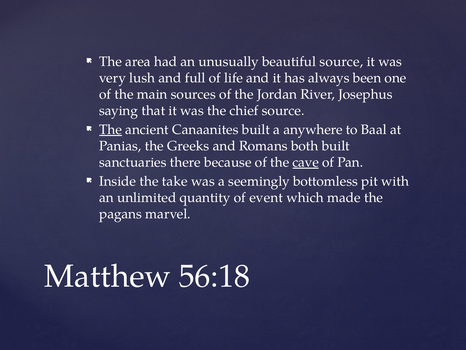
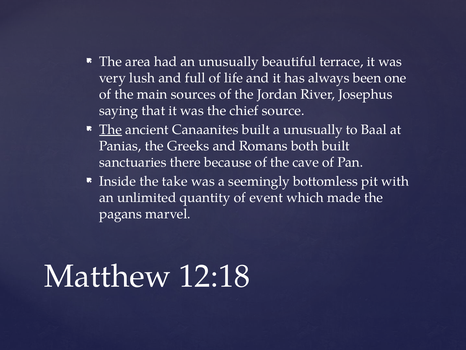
beautiful source: source -> terrace
a anywhere: anywhere -> unusually
cave underline: present -> none
56:18: 56:18 -> 12:18
